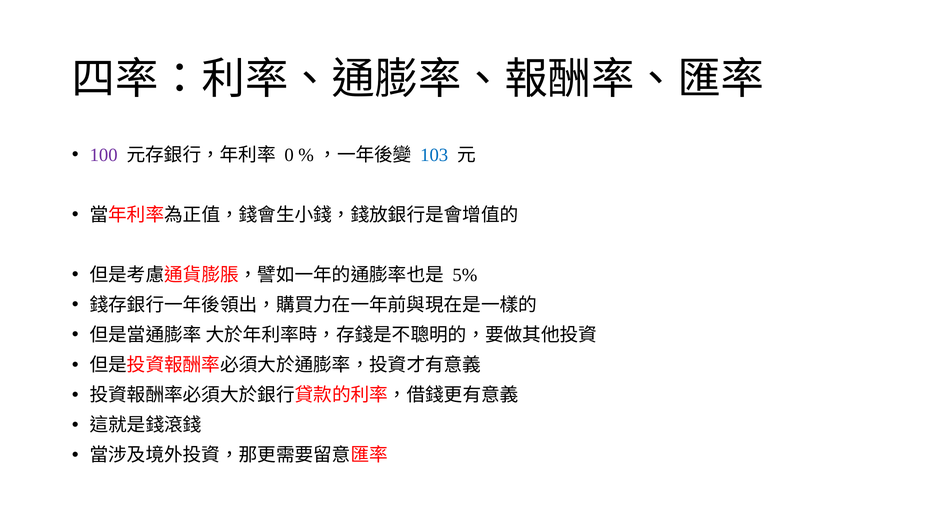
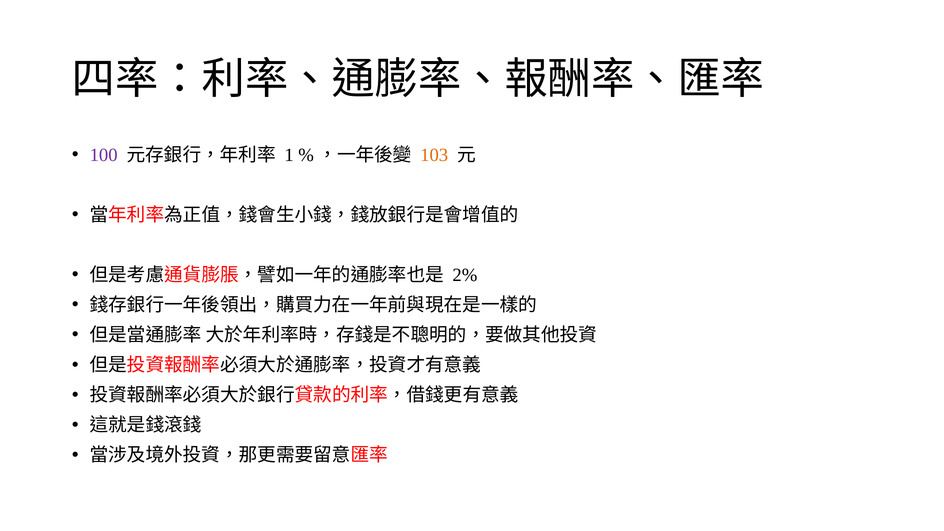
0: 0 -> 1
103 colour: blue -> orange
5%: 5% -> 2%
